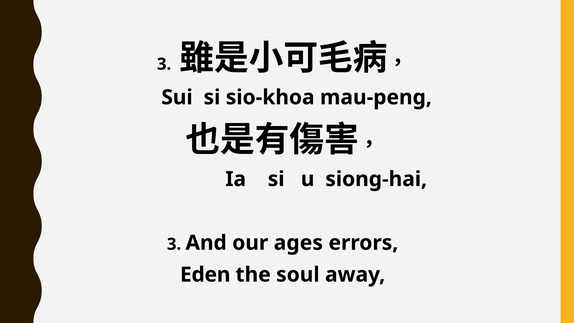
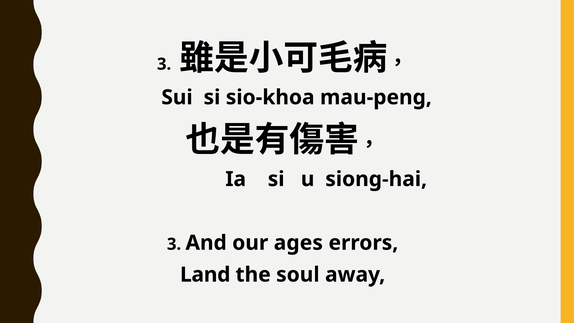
Eden: Eden -> Land
